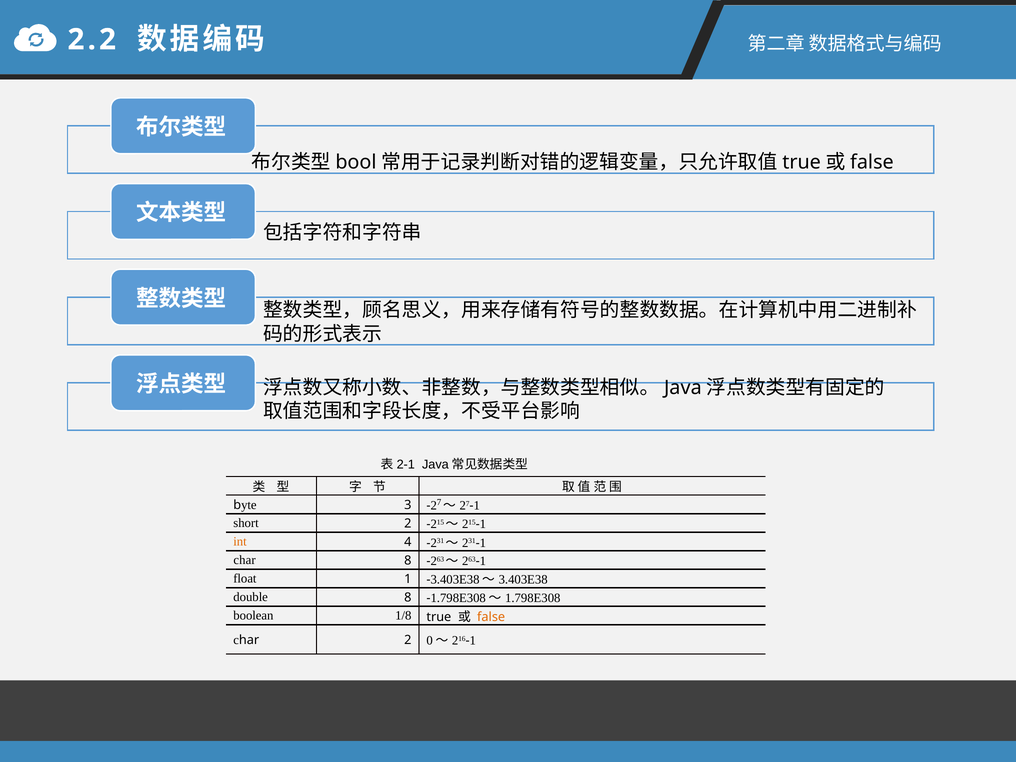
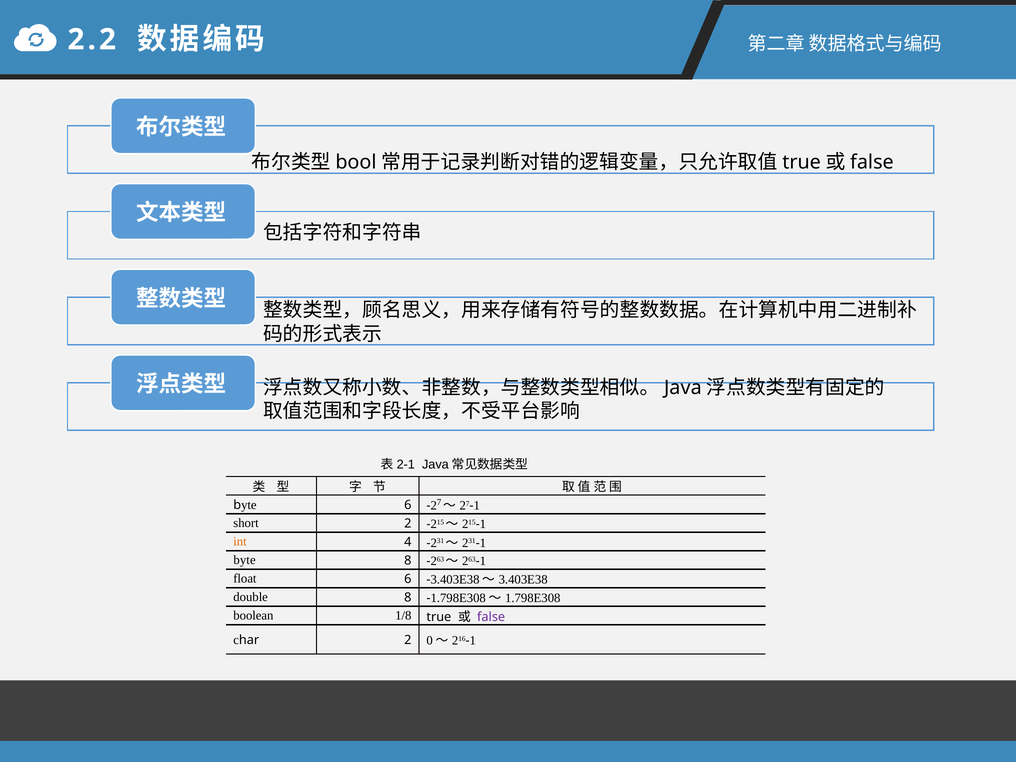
byte 3: 3 -> 6
char at (245, 560): char -> byte
float 1: 1 -> 6
false colour: orange -> purple
